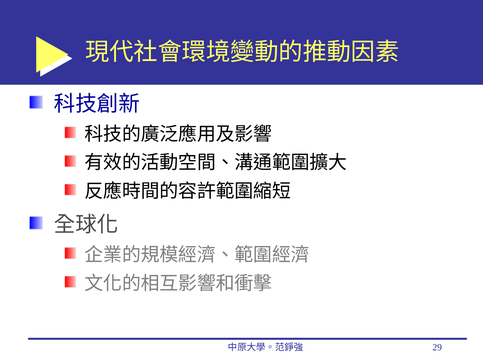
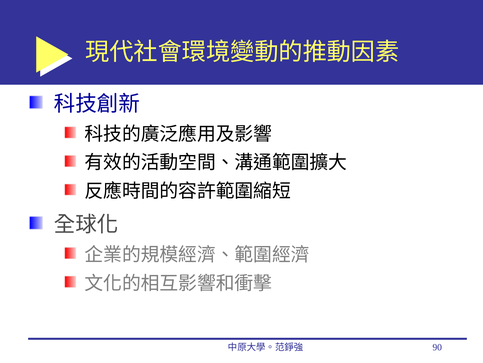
29: 29 -> 90
